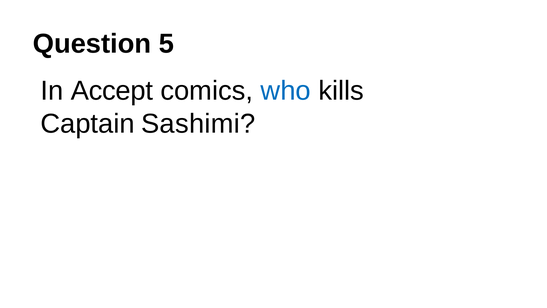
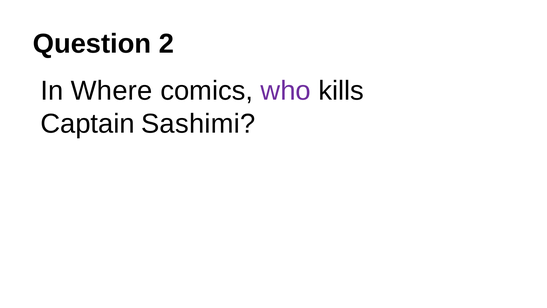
5: 5 -> 2
Accept: Accept -> Where
who colour: blue -> purple
